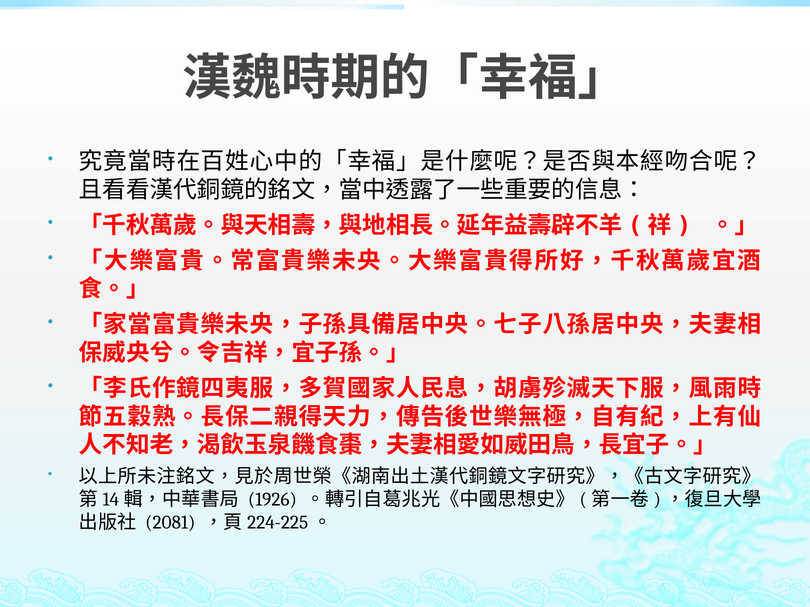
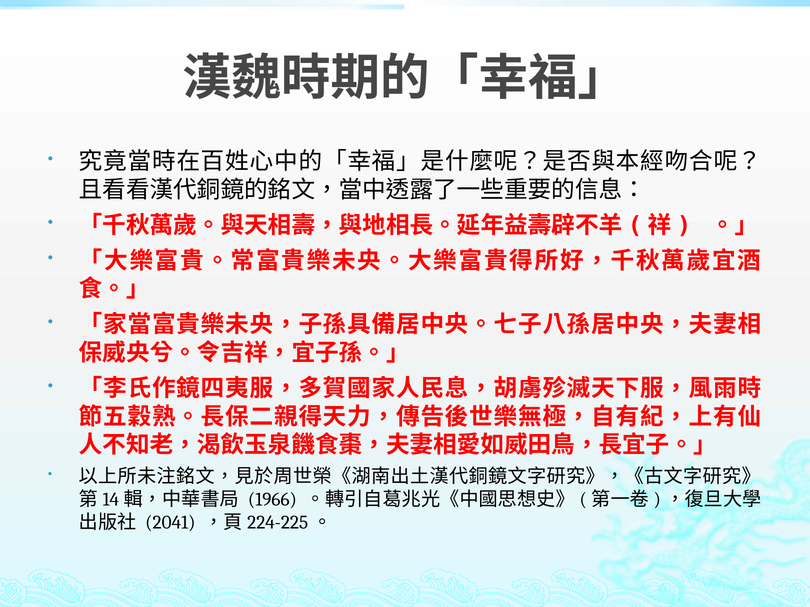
1926: 1926 -> 1966
2081: 2081 -> 2041
